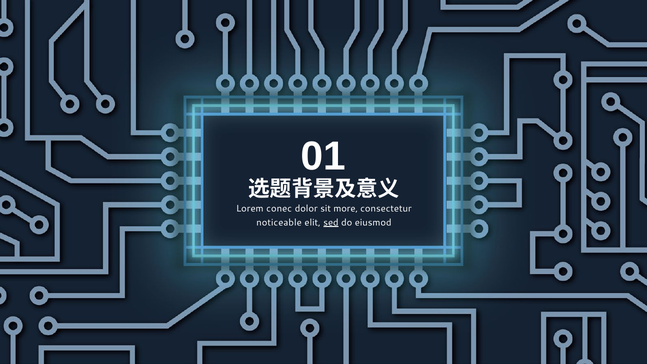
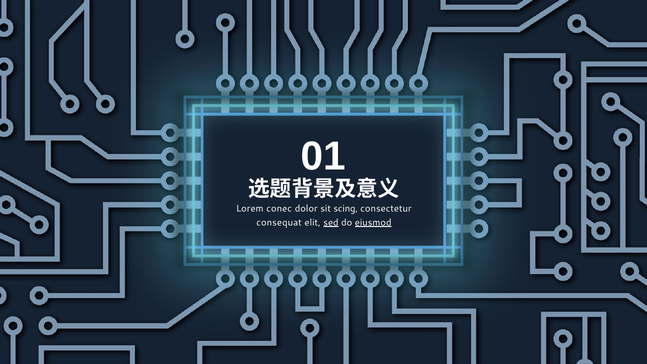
more: more -> scing
noticeable: noticeable -> consequat
eiusmod underline: none -> present
